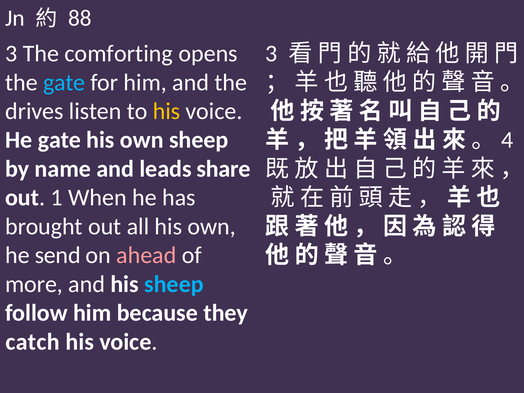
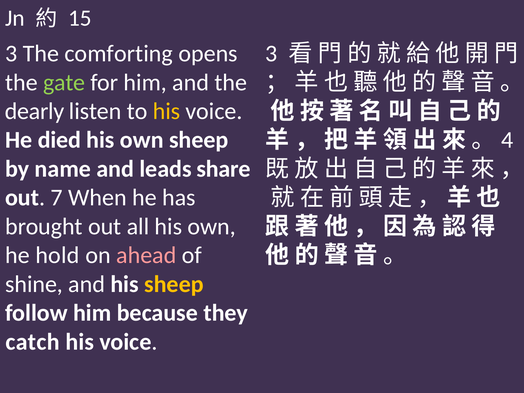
88: 88 -> 15
gate at (64, 82) colour: light blue -> light green
drives: drives -> dearly
He gate: gate -> died
1: 1 -> 7
send: send -> hold
more: more -> shine
sheep at (174, 284) colour: light blue -> yellow
